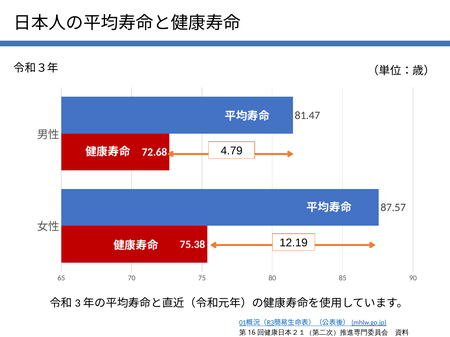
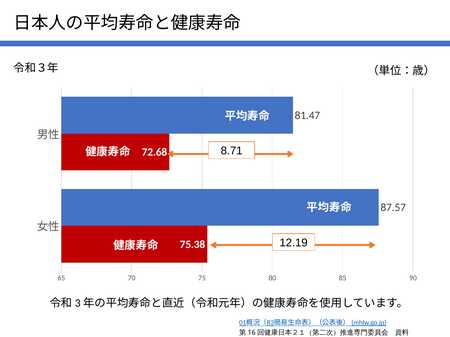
4.79: 4.79 -> 8.71
